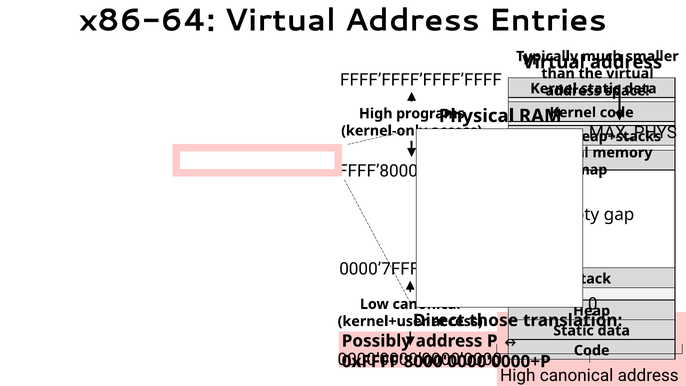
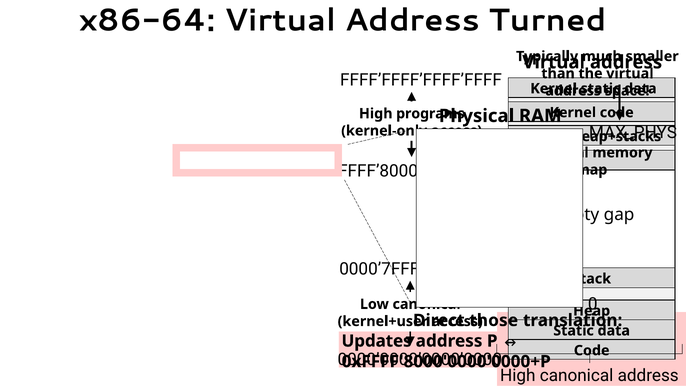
Entries: Entries -> Turned
Possibly: Possibly -> Updates
